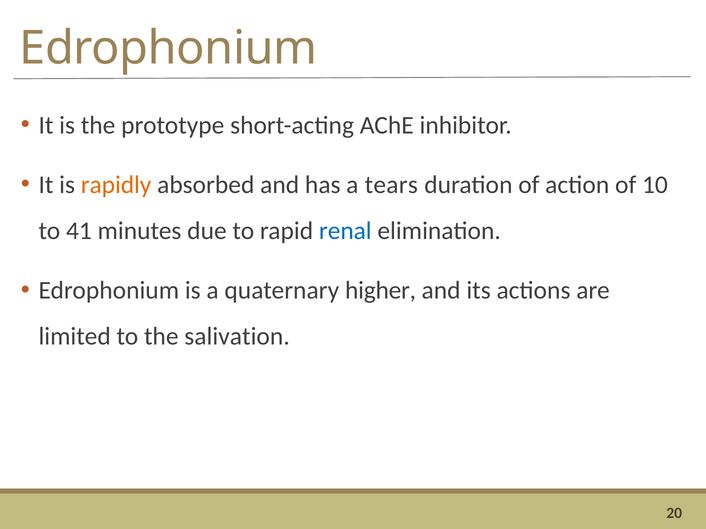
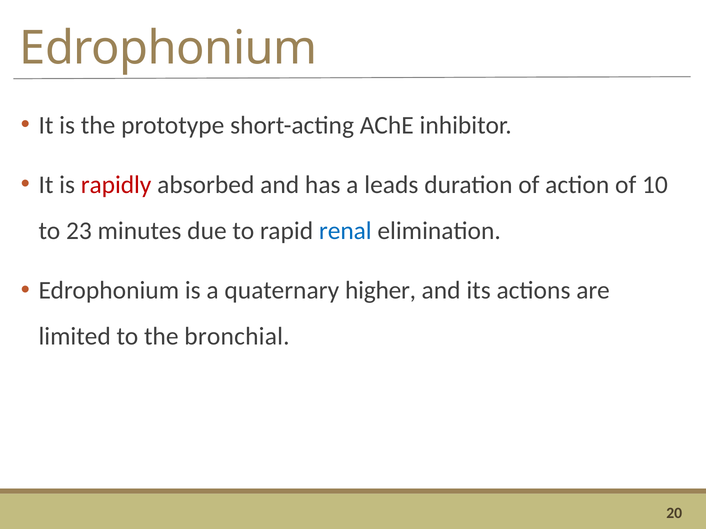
rapidly colour: orange -> red
tears: tears -> leads
41: 41 -> 23
salivation: salivation -> bronchial
